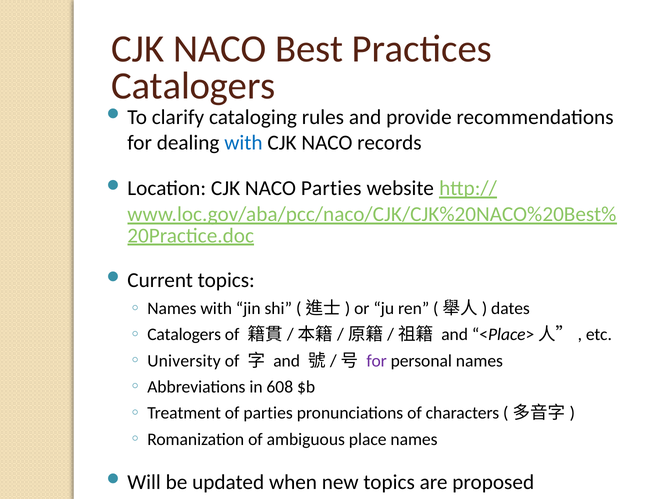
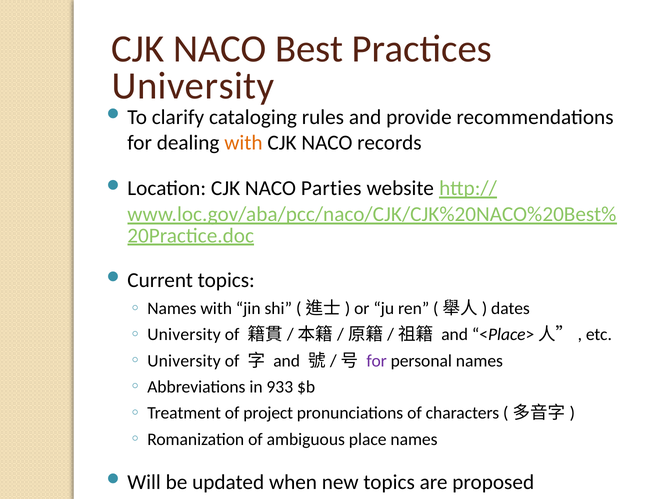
Catalogers at (193, 86): Catalogers -> University
with at (243, 143) colour: blue -> orange
Catalogers at (184, 335): Catalogers -> University
608: 608 -> 933
of parties: parties -> project
